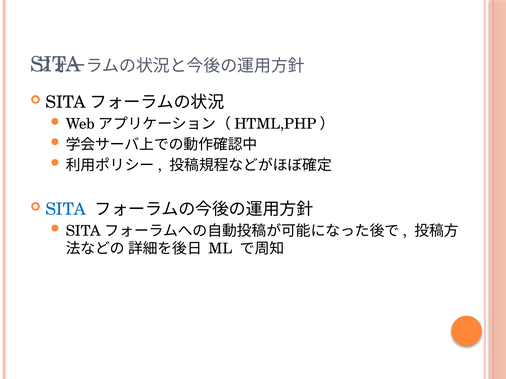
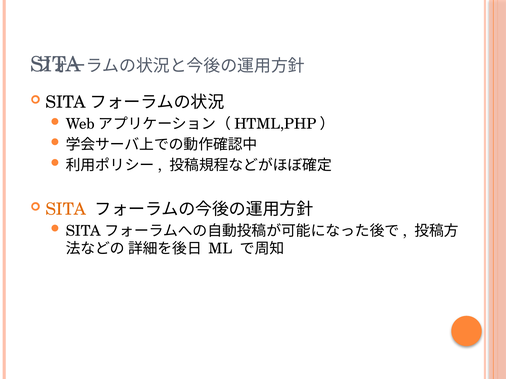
SITA at (66, 209) colour: blue -> orange
